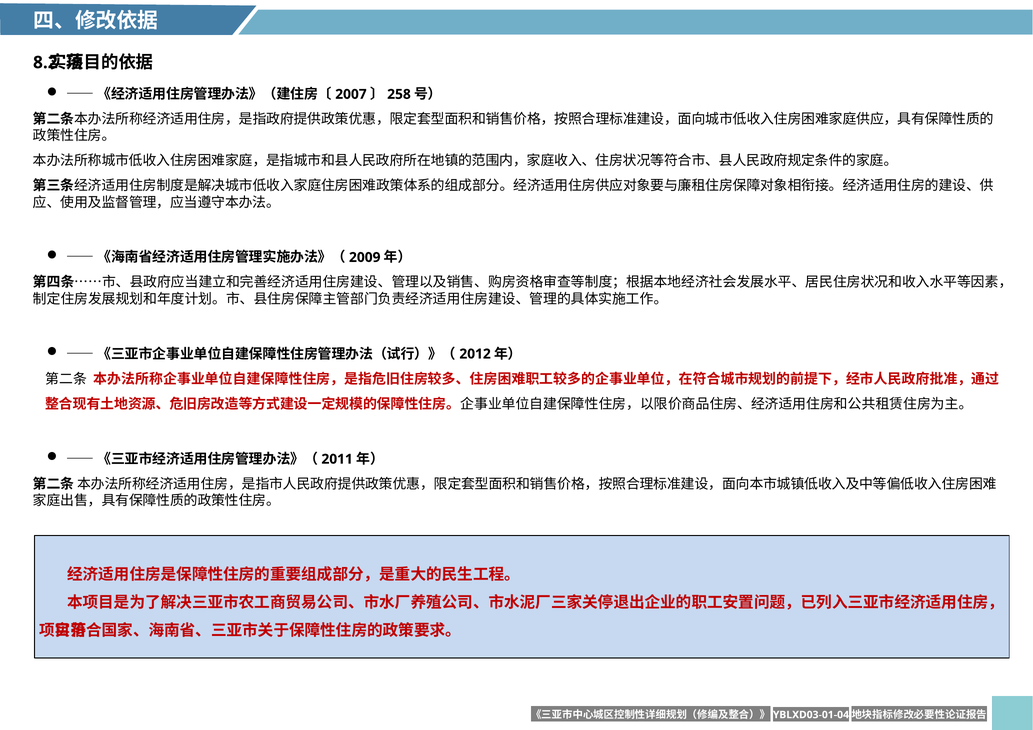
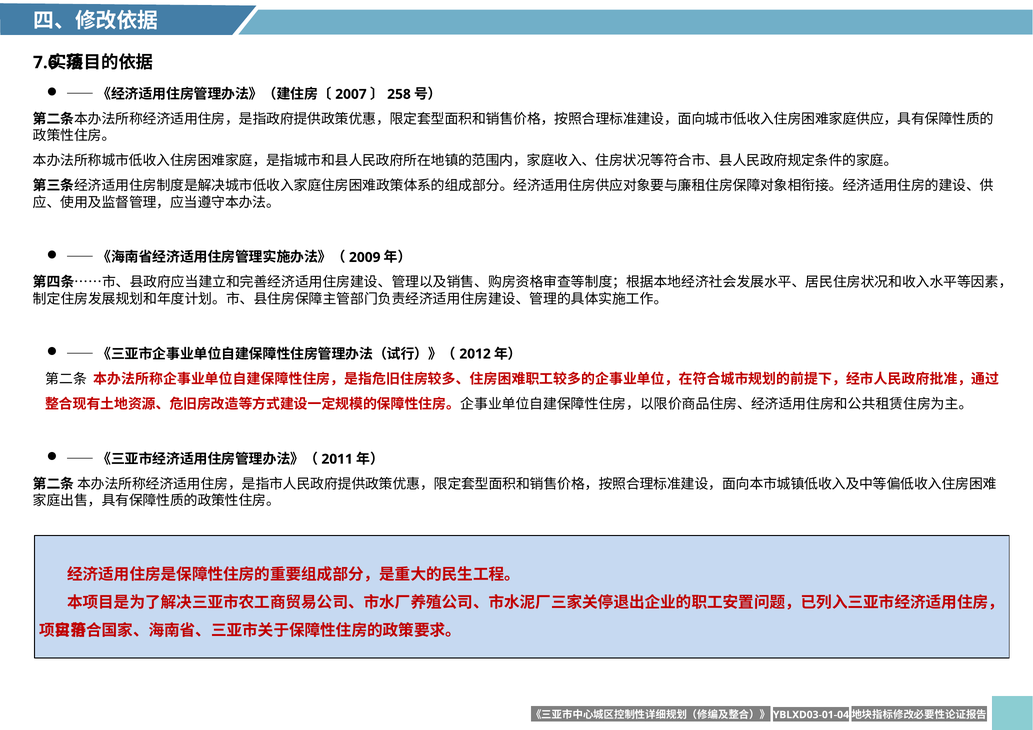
8.2: 8.2 -> 7.6
